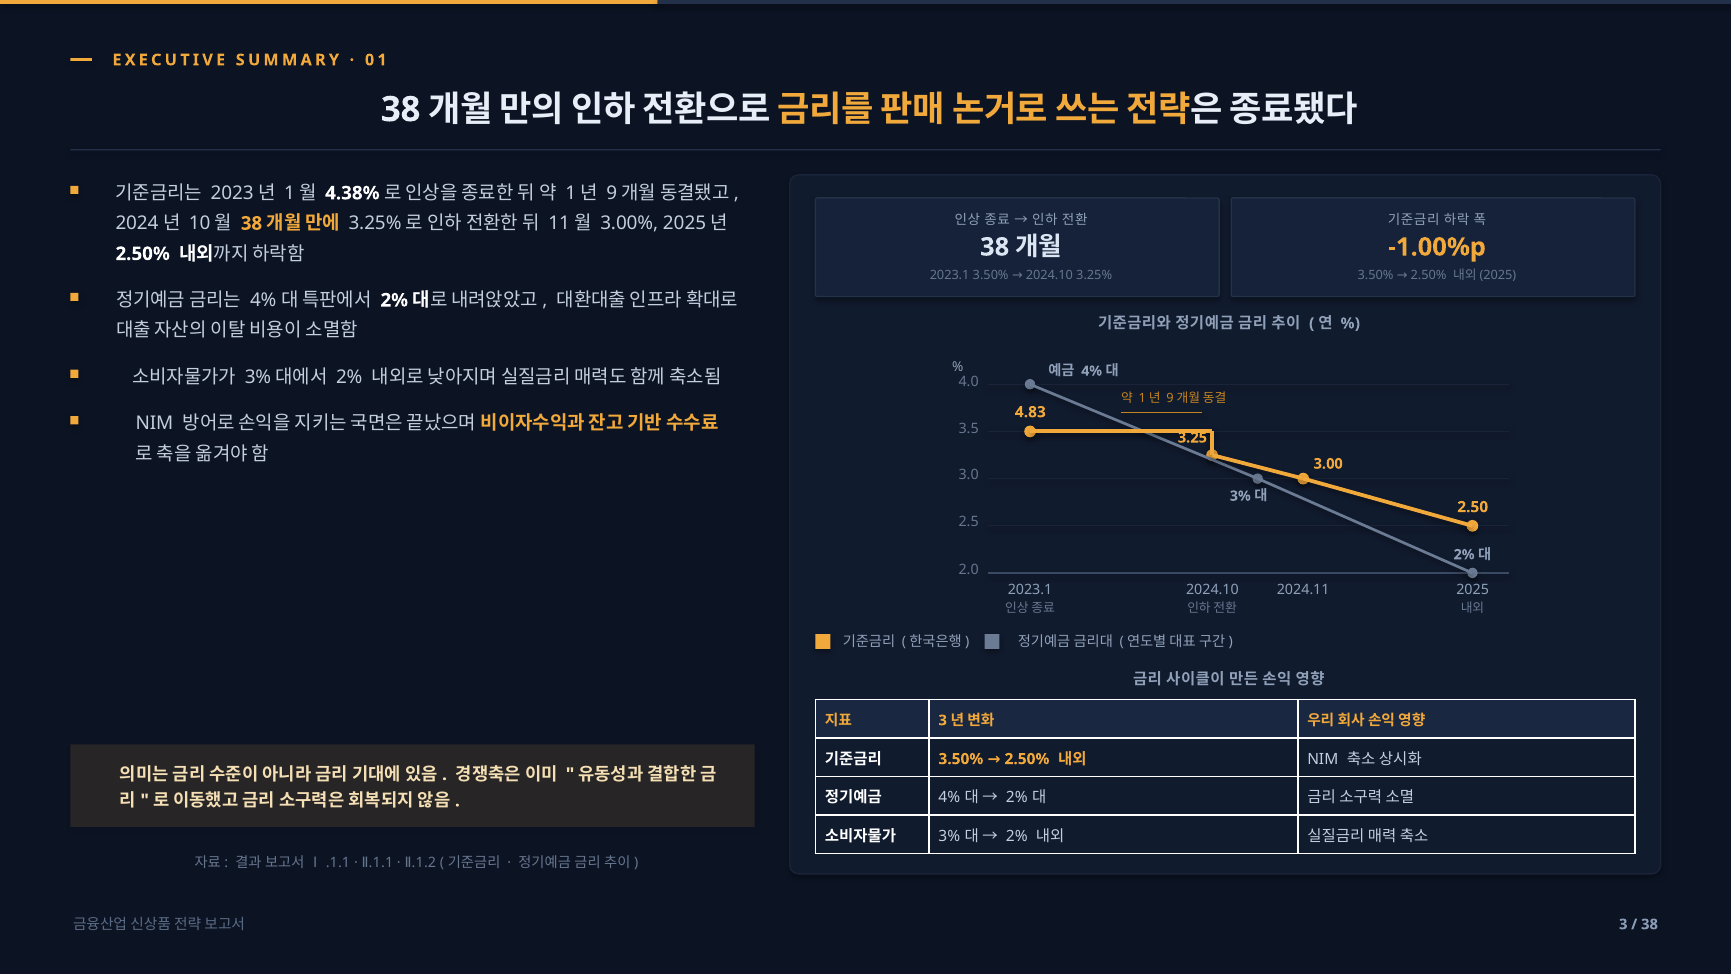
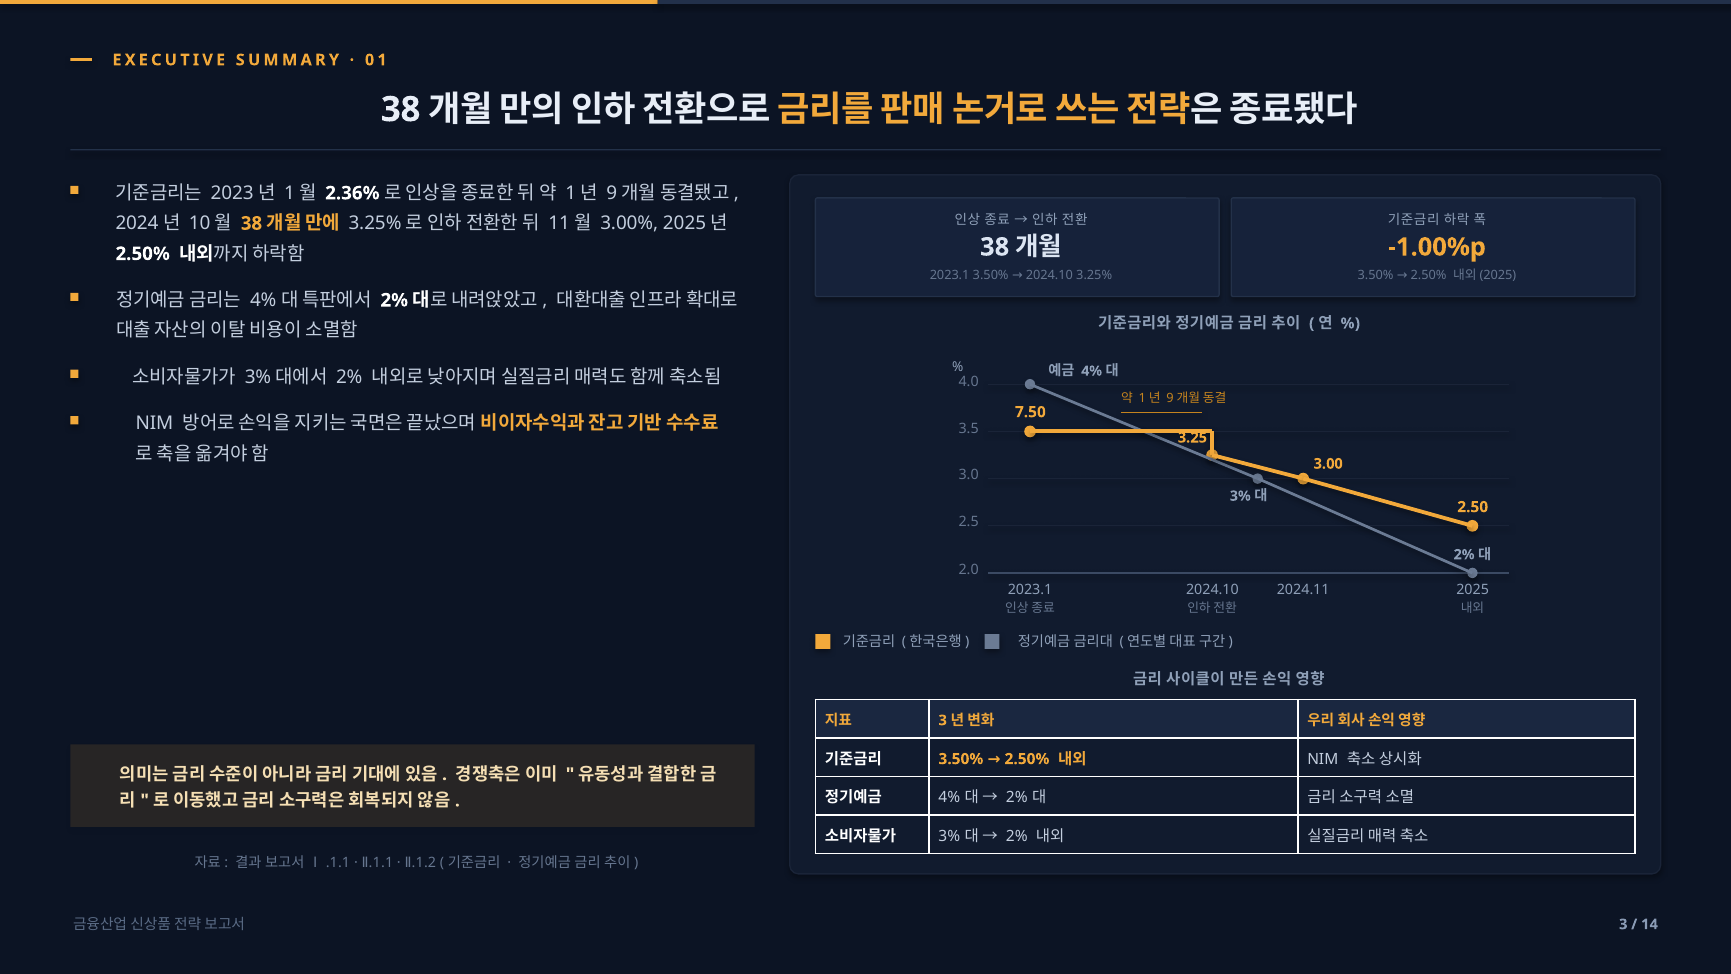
4.38%: 4.38% -> 2.36%
4.83: 4.83 -> 7.50
38 at (1650, 924): 38 -> 14
